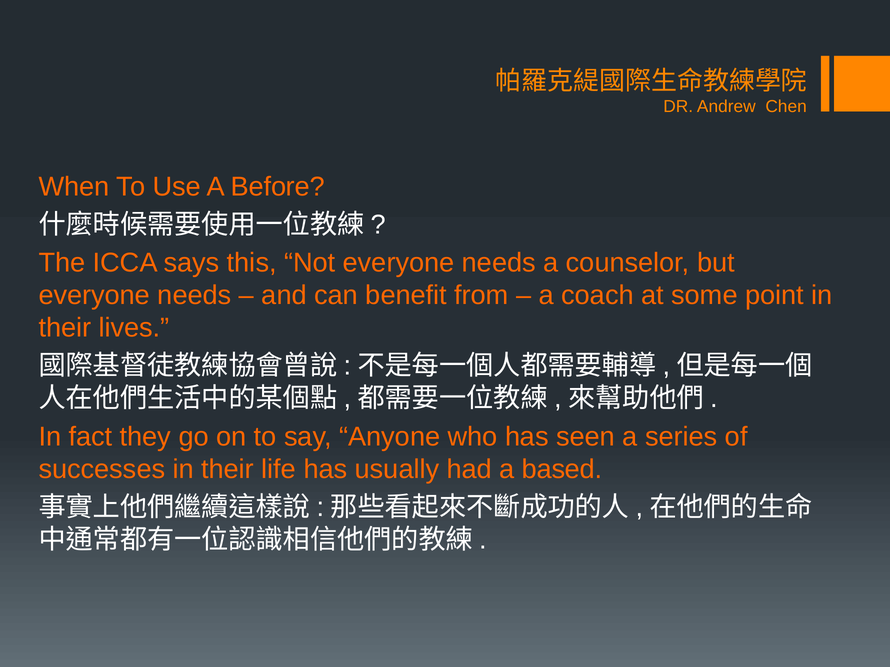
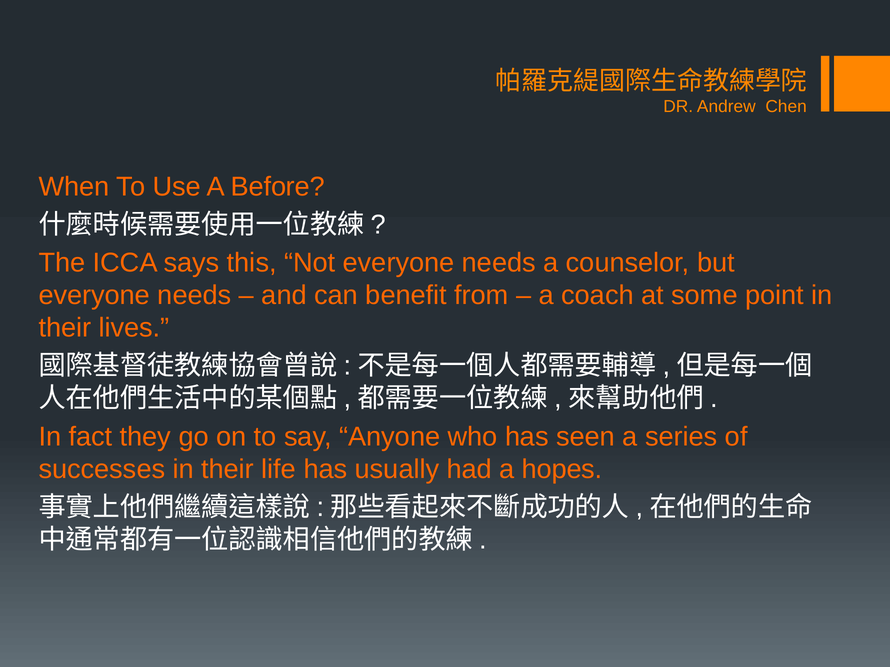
based: based -> hopes
